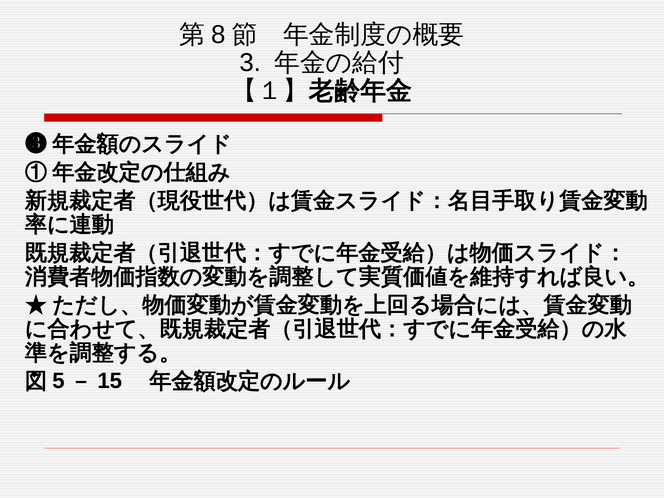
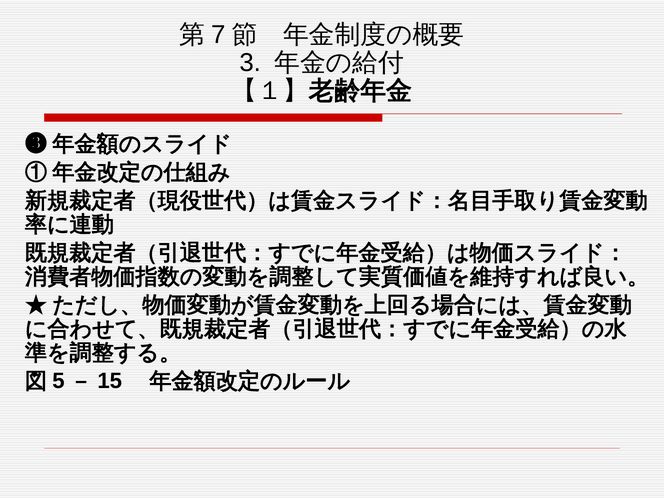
8: 8 -> 7
